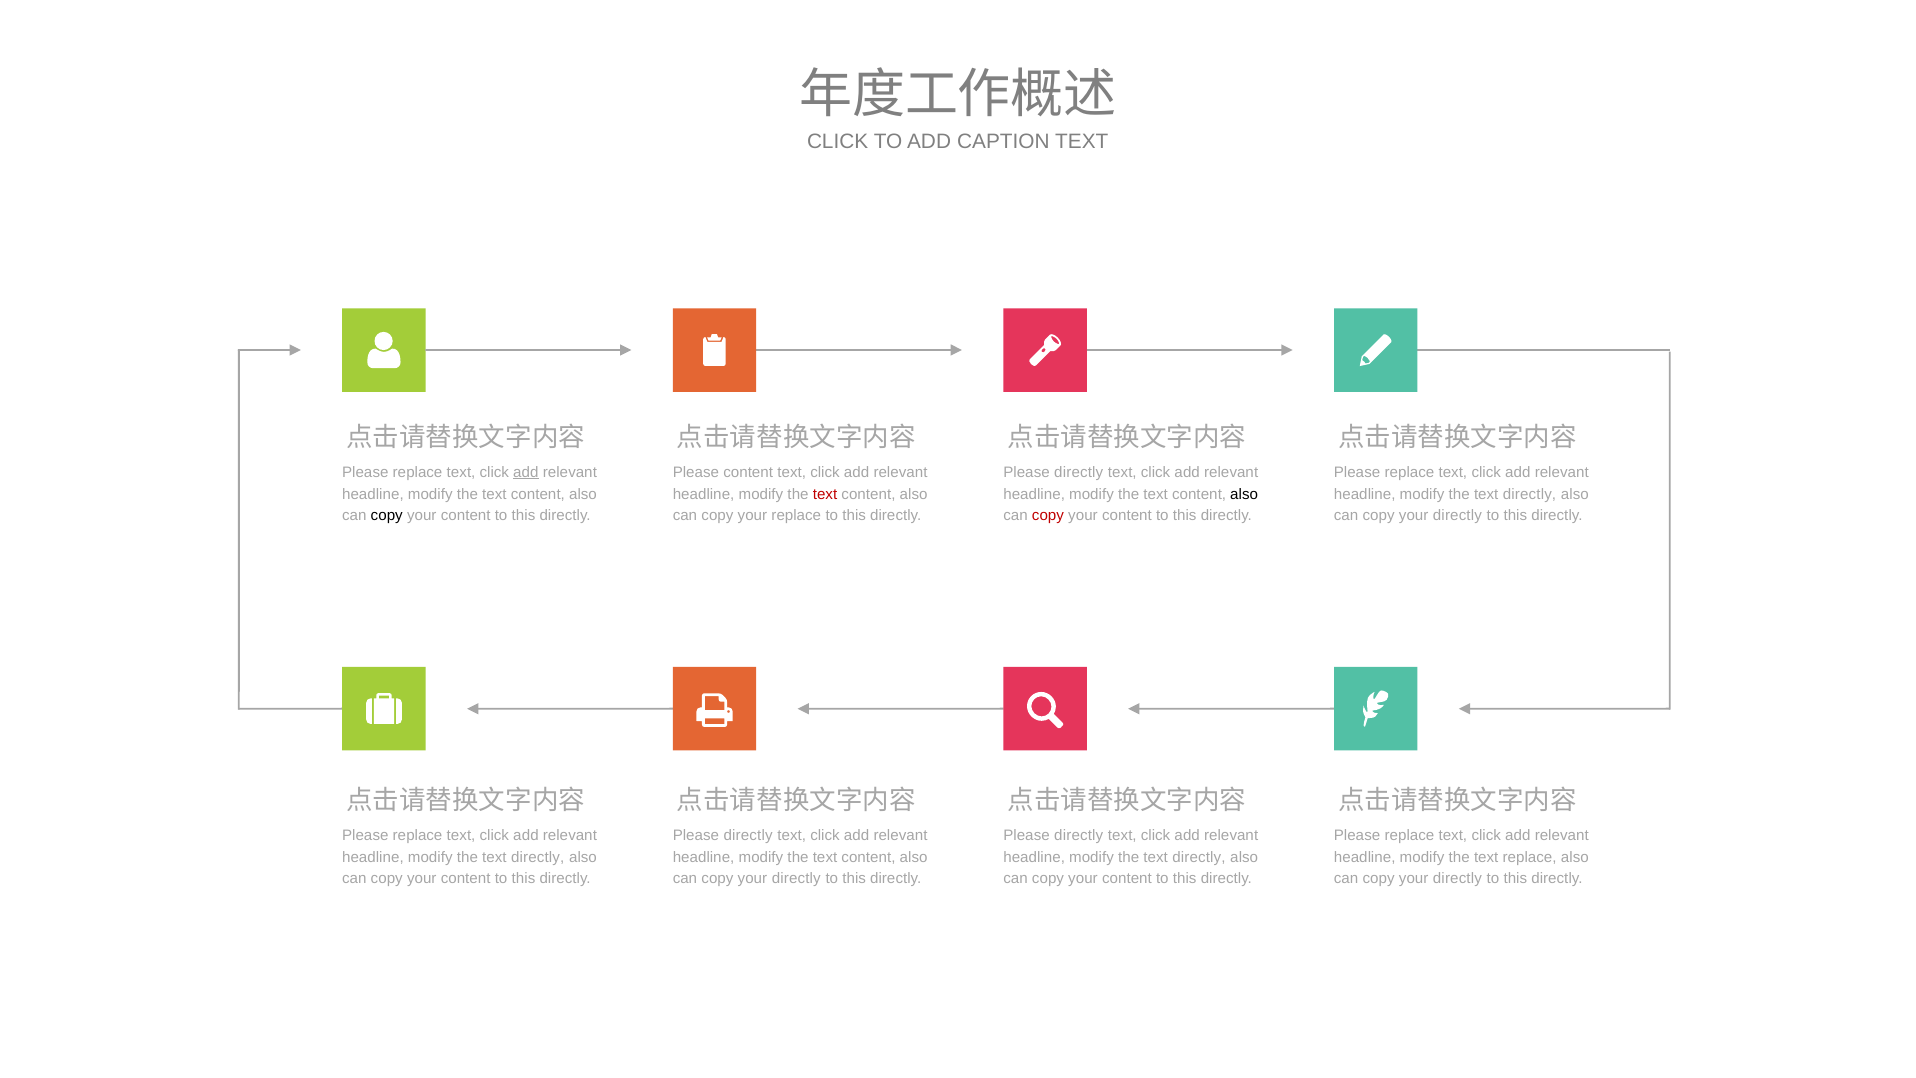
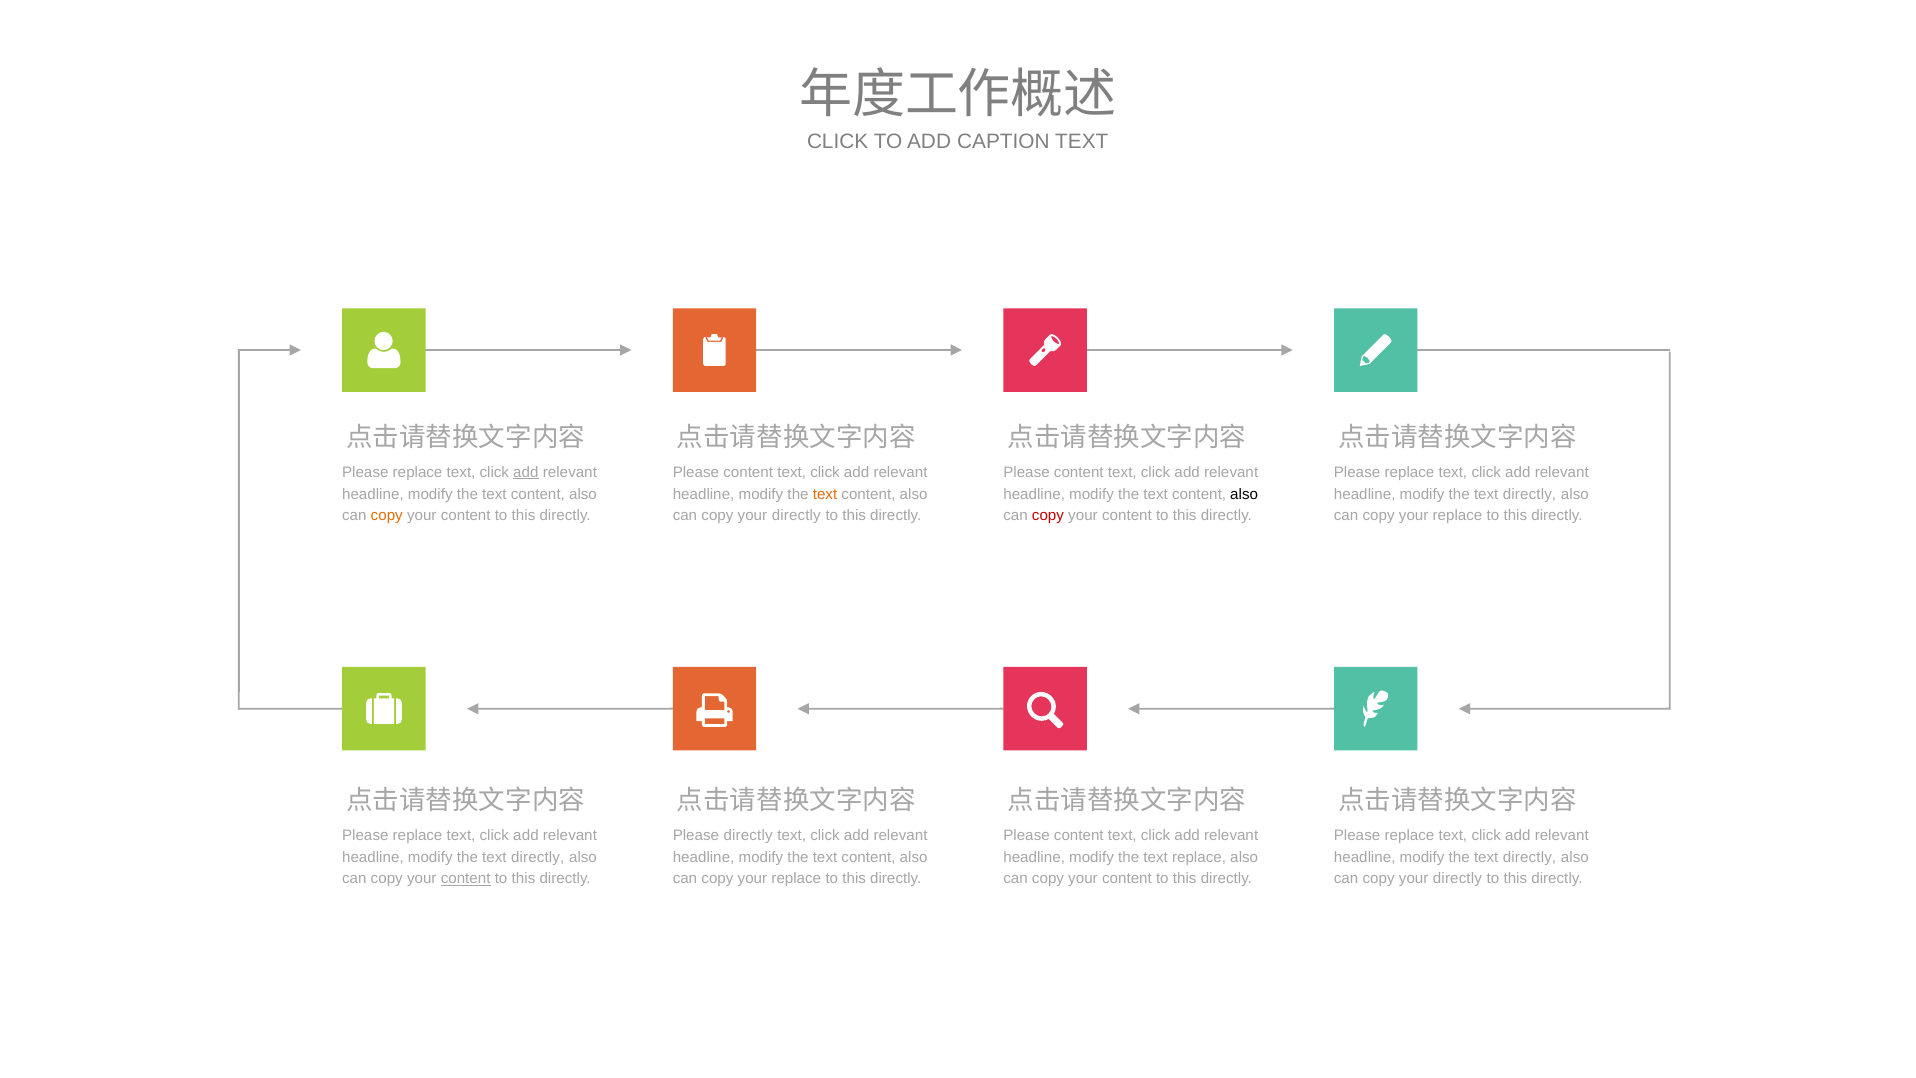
directly at (1079, 472): directly -> content
text at (825, 494) colour: red -> orange
copy at (387, 516) colour: black -> orange
replace at (796, 516): replace -> directly
directly at (1457, 516): directly -> replace
directly at (1079, 835): directly -> content
directly at (1199, 857): directly -> replace
replace at (1530, 857): replace -> directly
content at (466, 879) underline: none -> present
directly at (796, 879): directly -> replace
